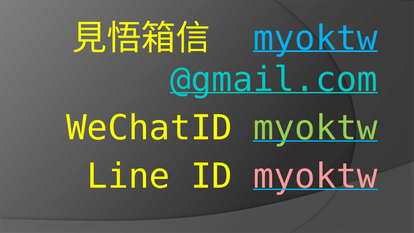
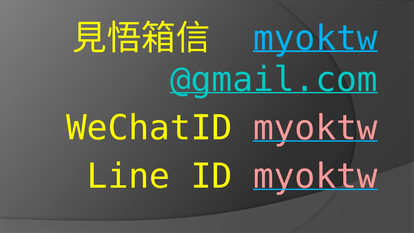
myoktw at (315, 128) colour: light green -> pink
